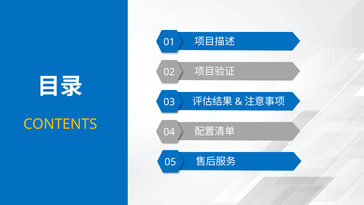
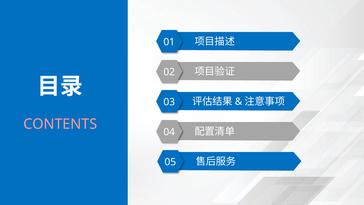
CONTENTS colour: yellow -> pink
